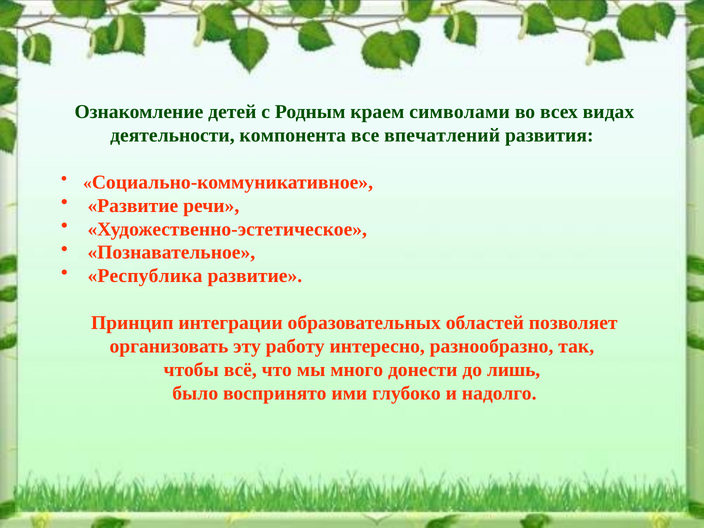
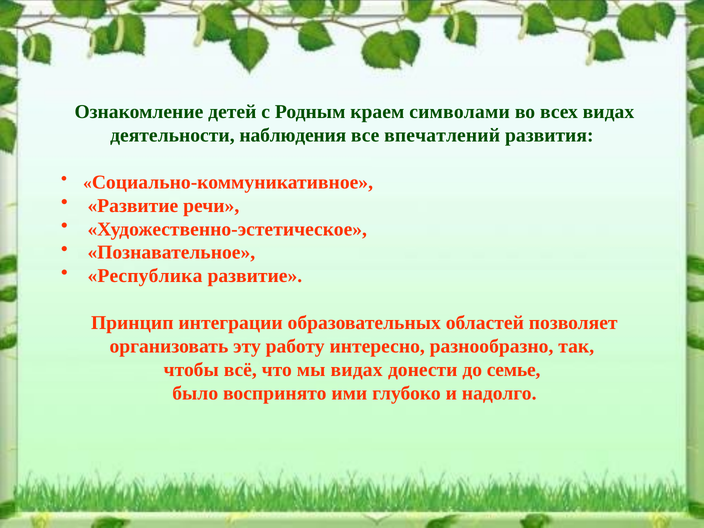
компонента: компонента -> наблюдения
мы много: много -> видах
лишь: лишь -> семье
